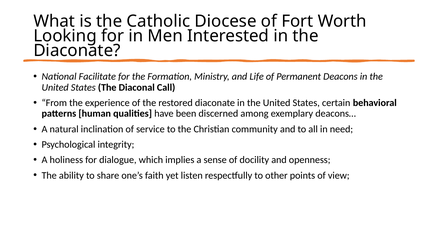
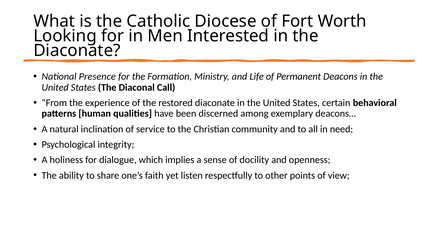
Facilitate: Facilitate -> Presence
